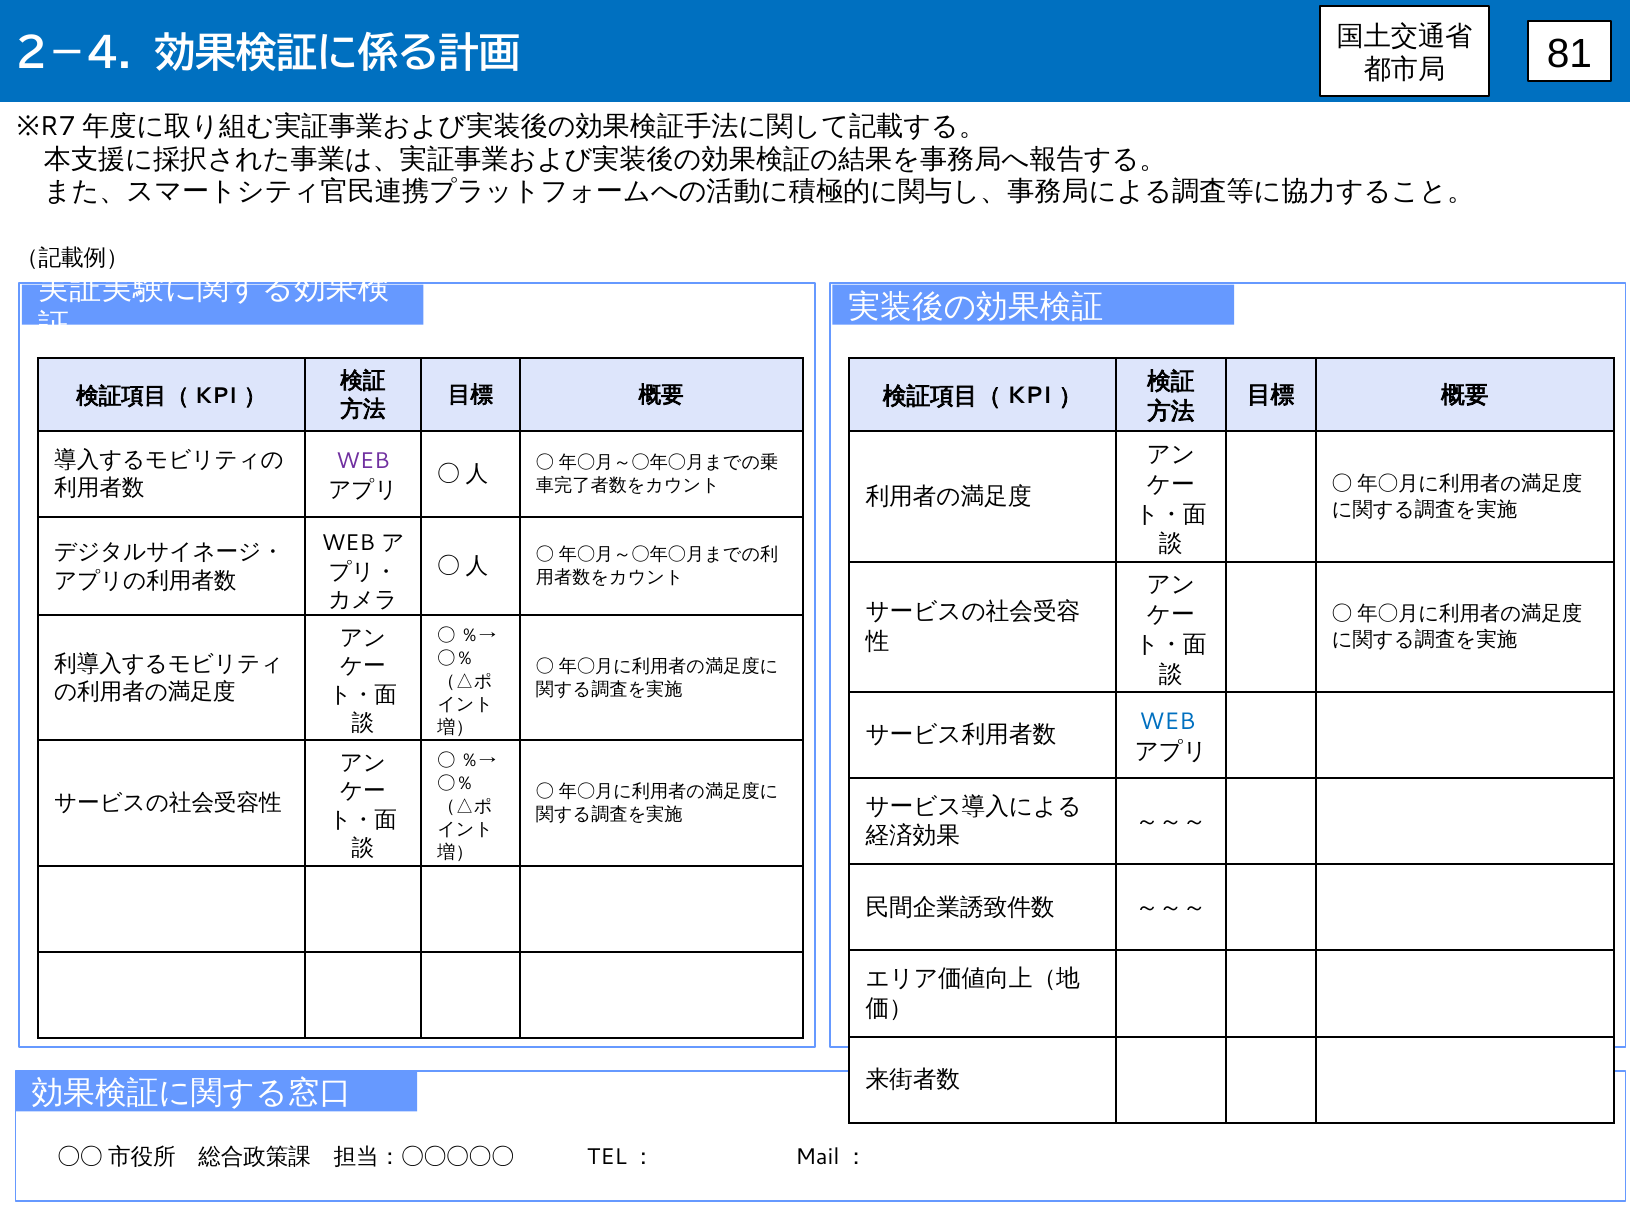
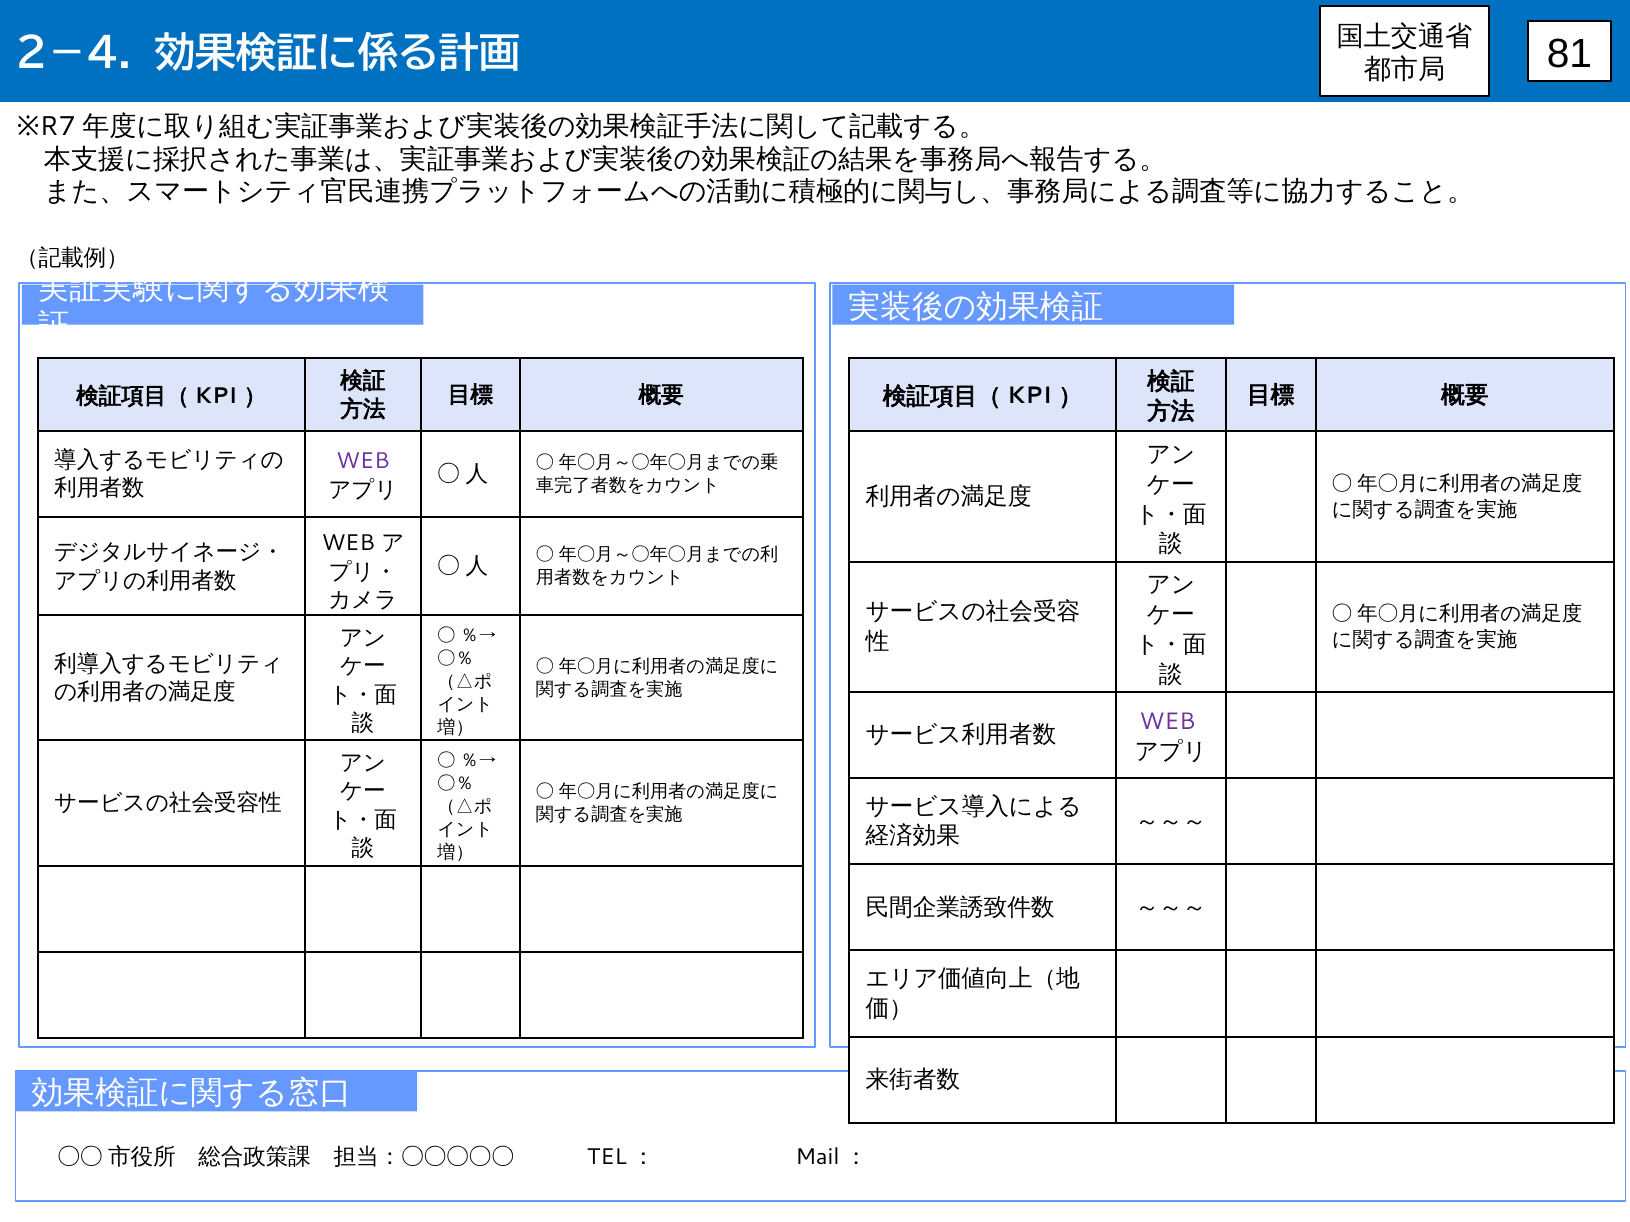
WEB at (1168, 722) colour: blue -> purple
